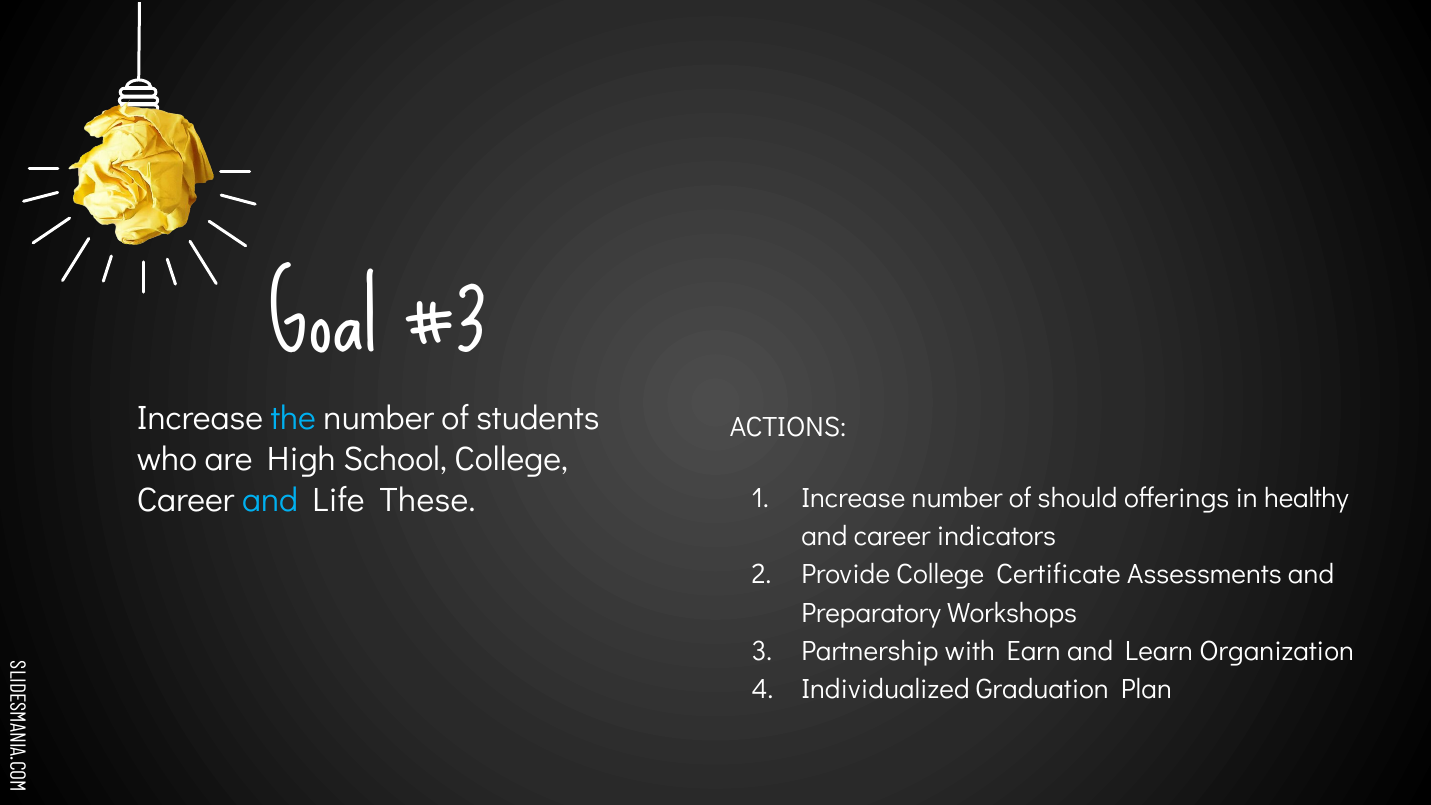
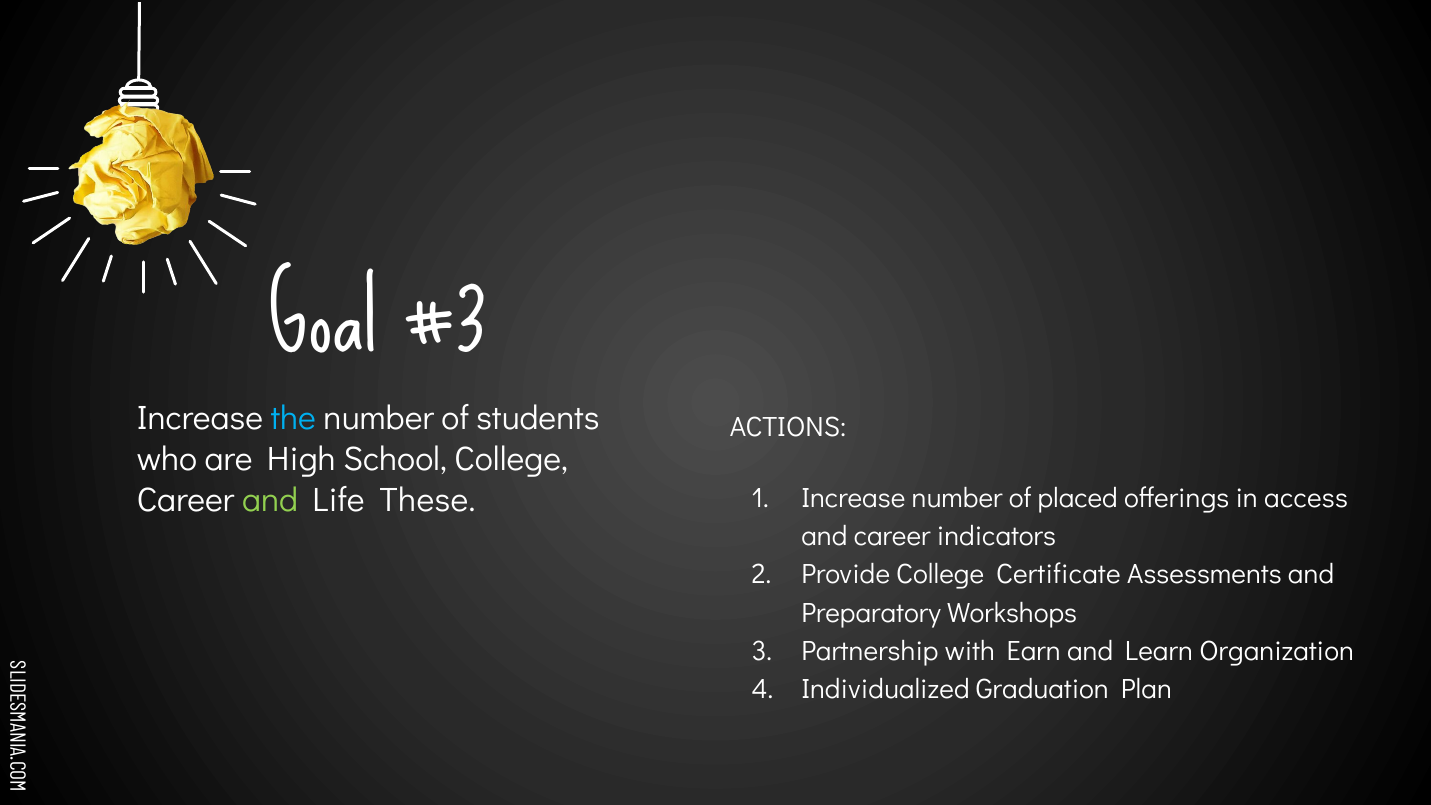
and at (270, 500) colour: light blue -> light green
should: should -> placed
healthy: healthy -> access
